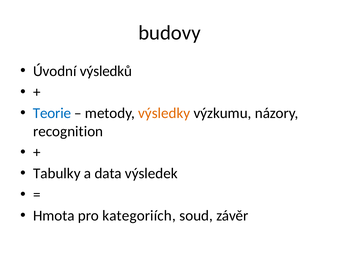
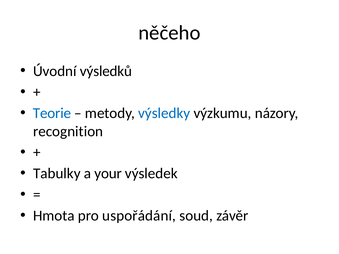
budovy: budovy -> něčeho
výsledky colour: orange -> blue
data: data -> your
kategoriích: kategoriích -> uspořádání
